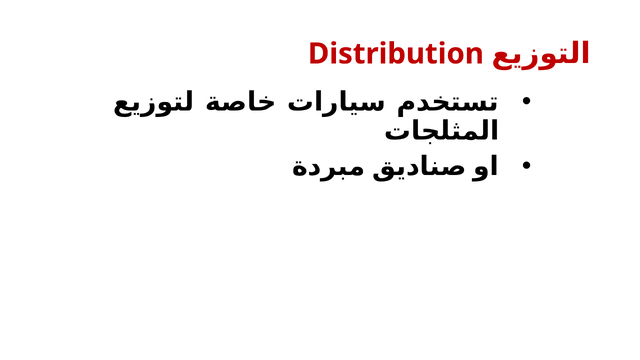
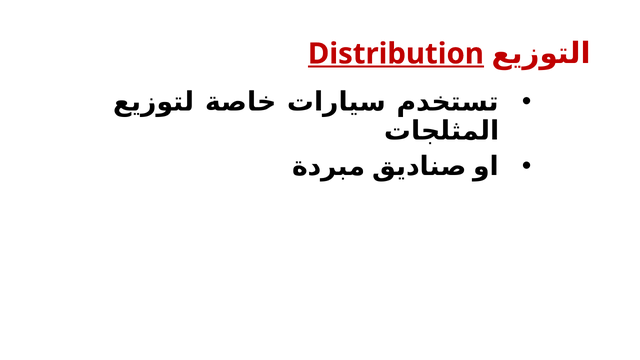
Distribution underline: none -> present
